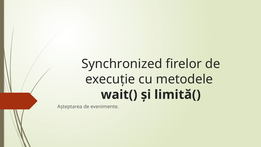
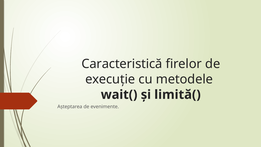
Synchronized: Synchronized -> Caracteristică
